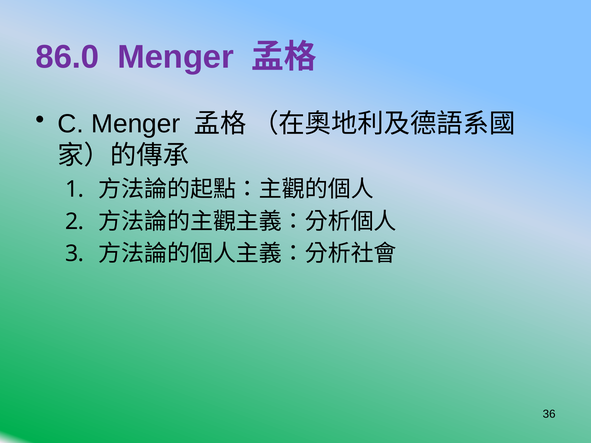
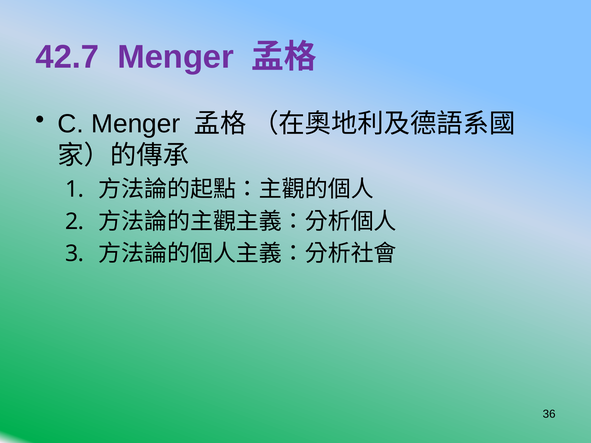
86.0: 86.0 -> 42.7
